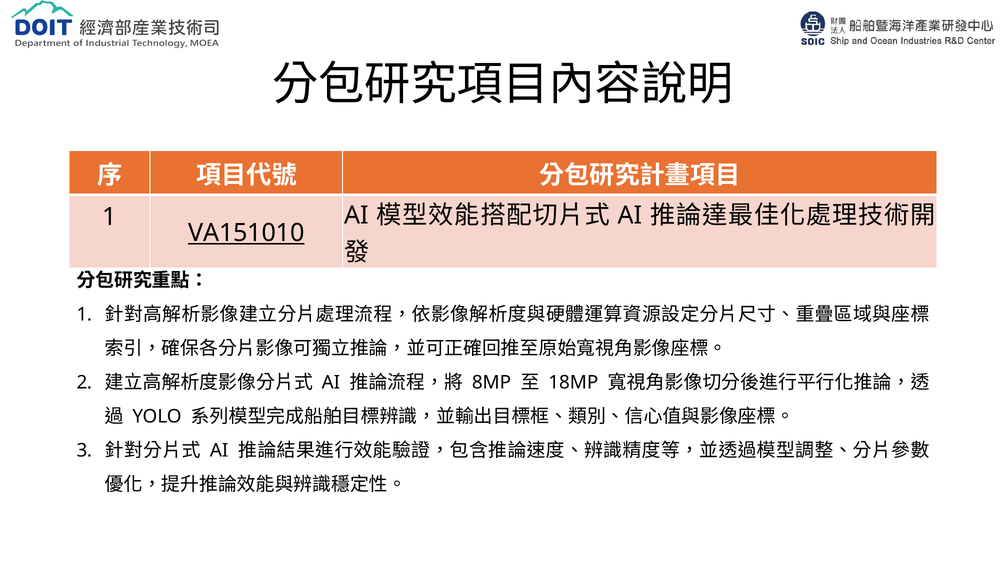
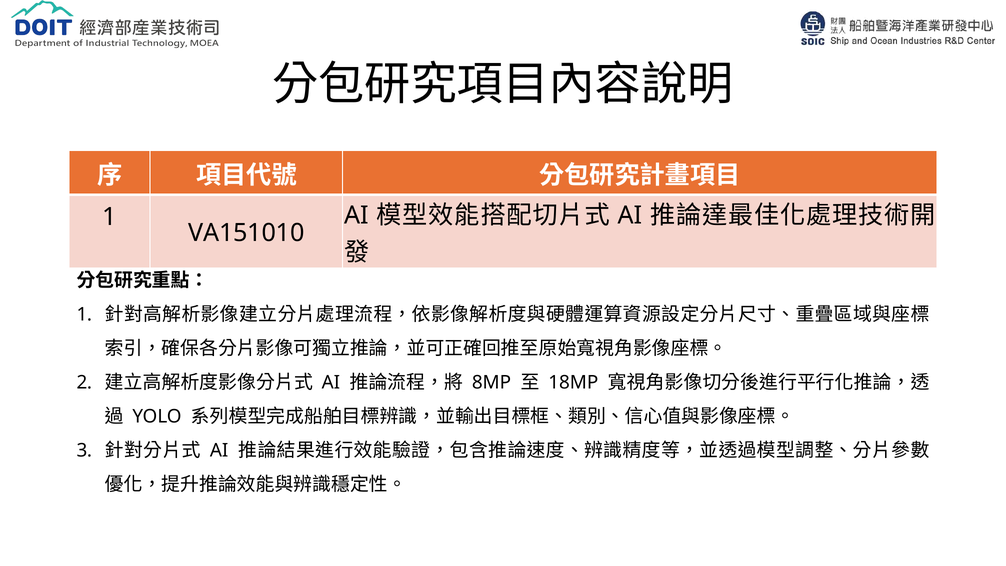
VA151010 underline: present -> none
